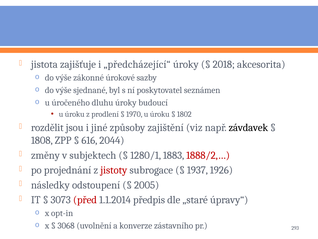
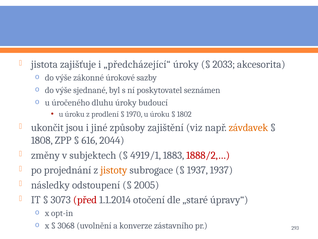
2018: 2018 -> 2033
rozdělit: rozdělit -> ukončit
závdavek colour: black -> orange
1280/1: 1280/1 -> 4919/1
jistoty colour: red -> orange
1937 1926: 1926 -> 1937
předpis: předpis -> otočení
